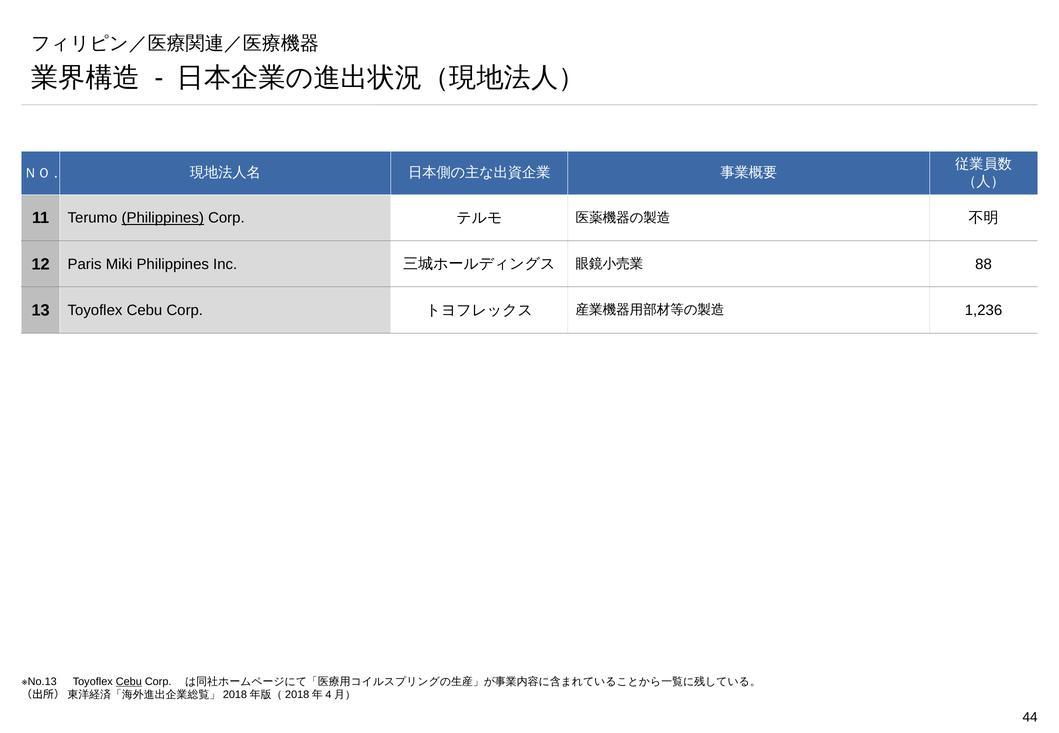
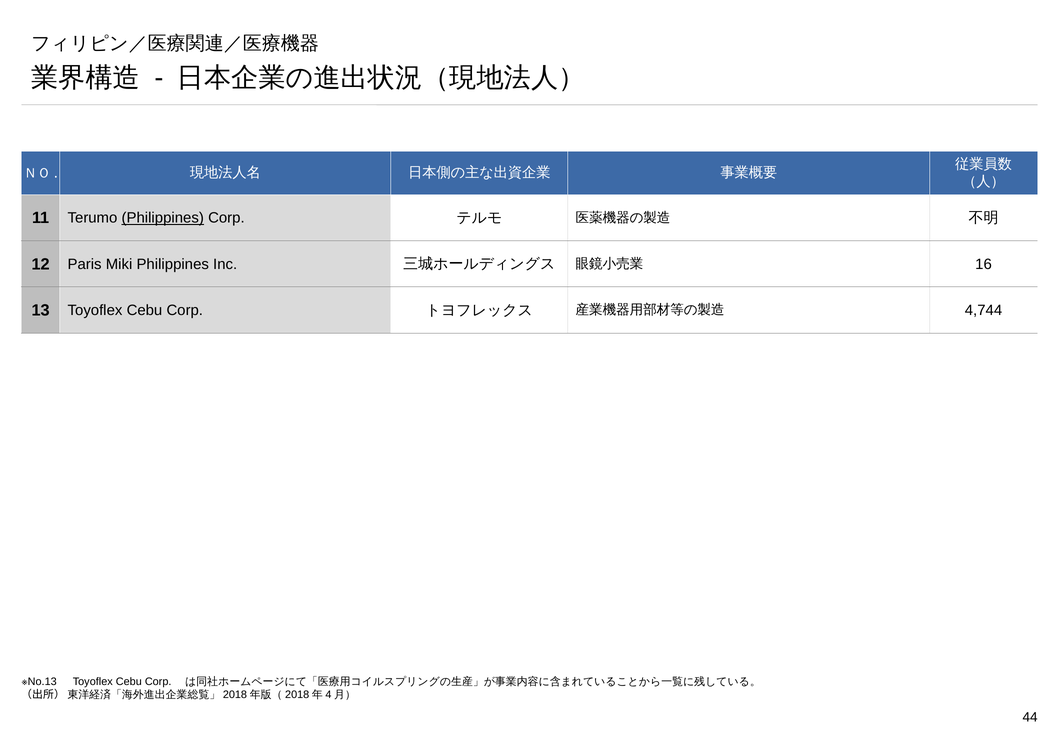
88: 88 -> 16
1,236: 1,236 -> 4,744
Cebu at (129, 682) underline: present -> none
